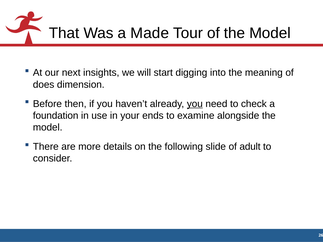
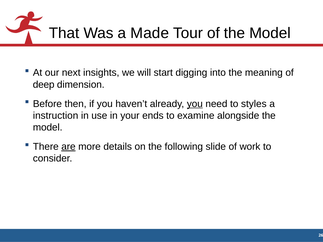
does: does -> deep
check: check -> styles
foundation: foundation -> instruction
are underline: none -> present
adult: adult -> work
